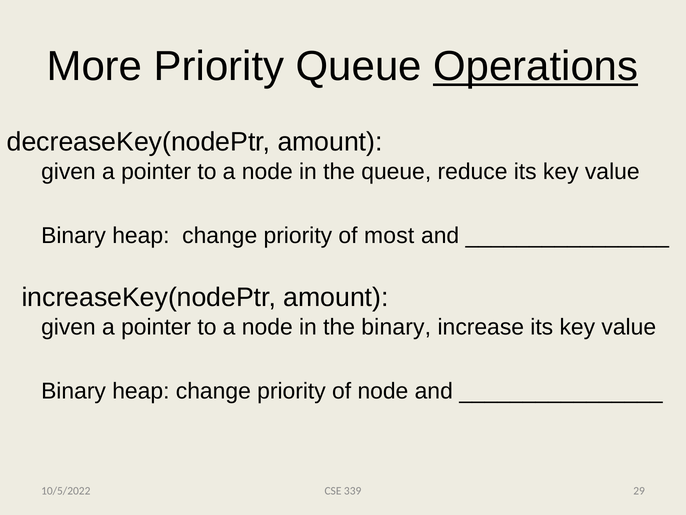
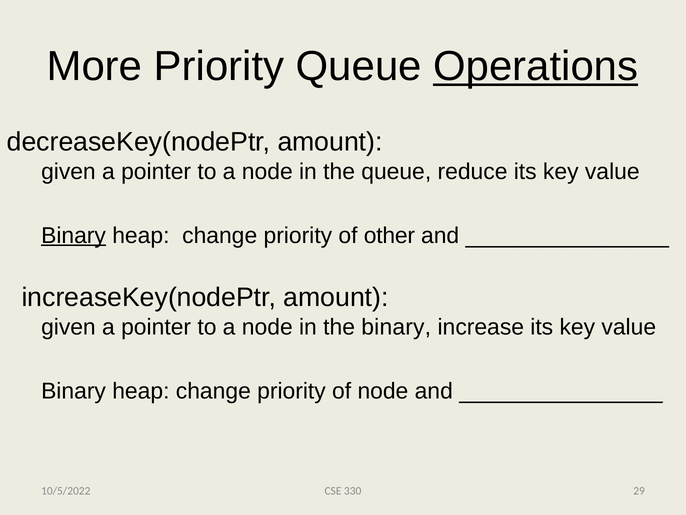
Binary at (74, 235) underline: none -> present
most: most -> other
339: 339 -> 330
